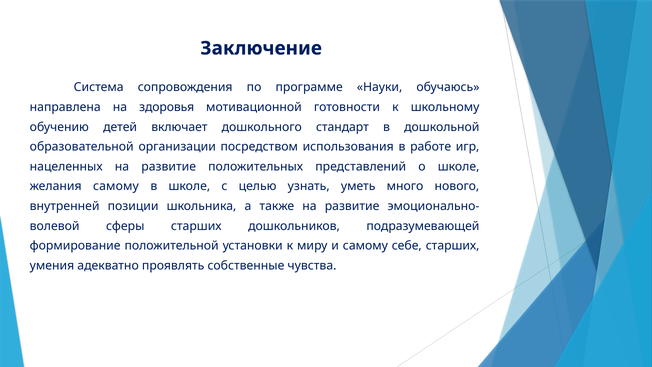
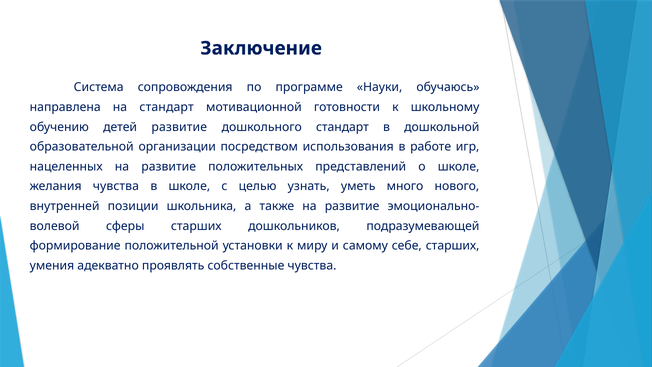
на здоровья: здоровья -> стандарт
детей включает: включает -> развитие
желания самому: самому -> чувства
